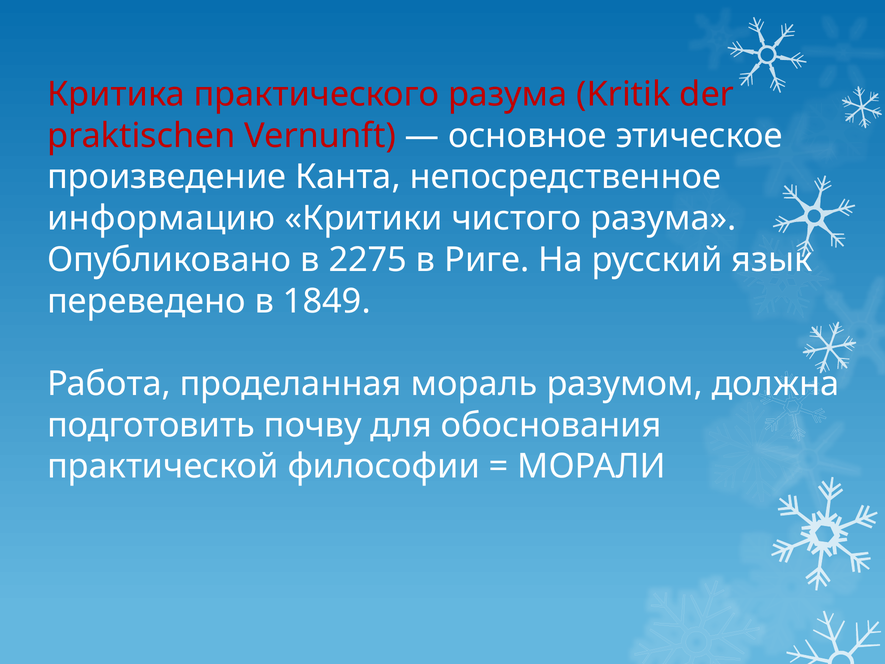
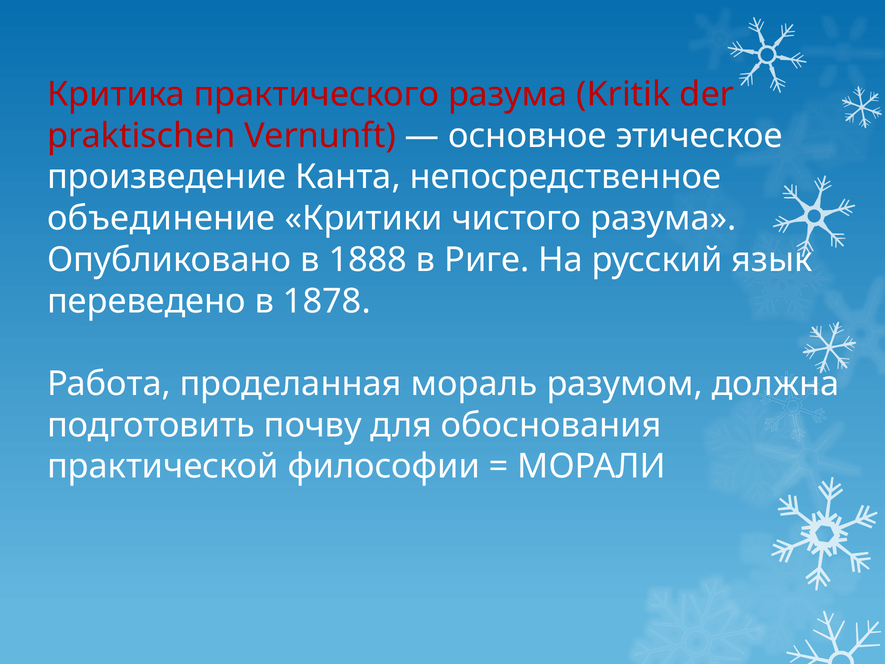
информацию: информацию -> объединение
2275: 2275 -> 1888
1849: 1849 -> 1878
